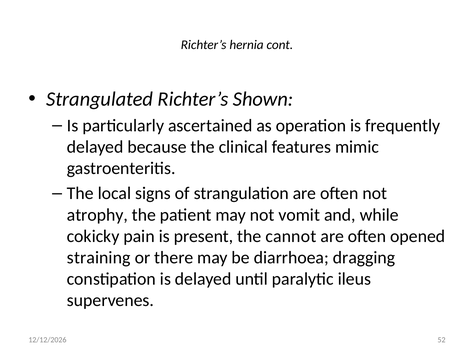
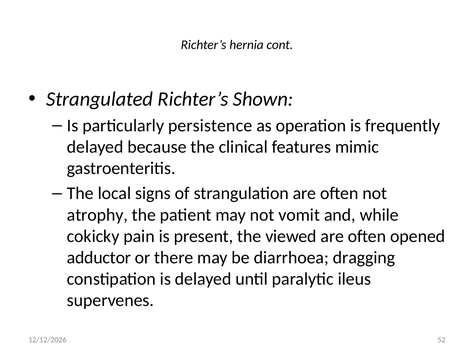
ascertained: ascertained -> persistence
cannot: cannot -> viewed
straining: straining -> adductor
